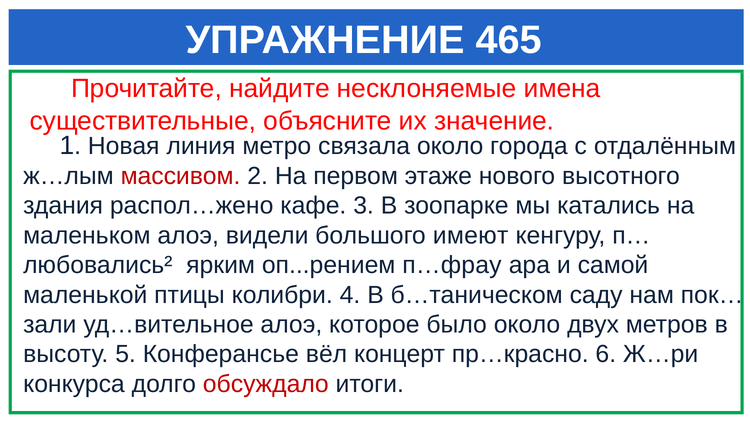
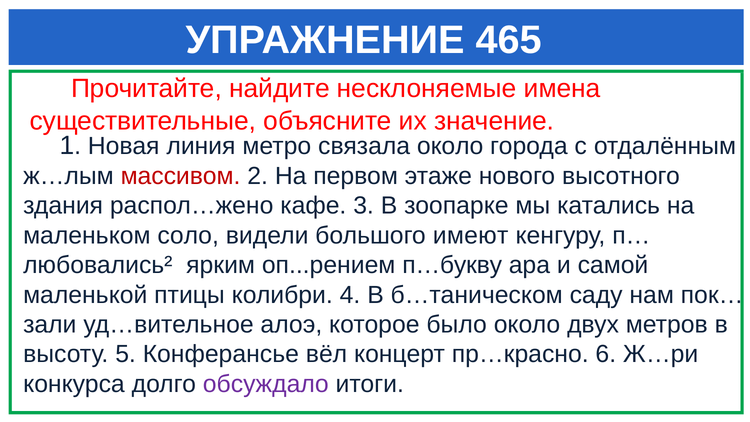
маленьком алоэ: алоэ -> соло
п…фрау: п…фрау -> п…букву
обсуждало colour: red -> purple
